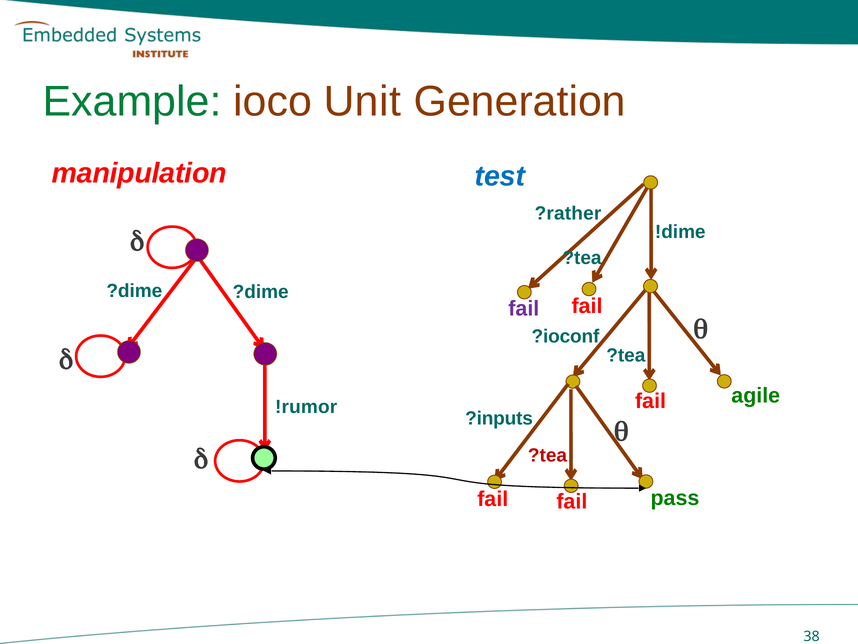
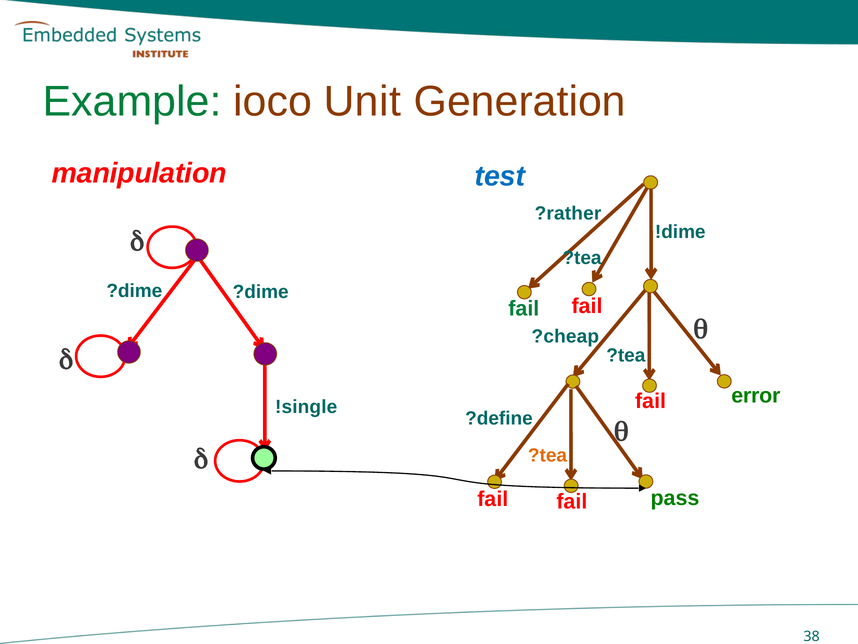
fail at (524, 308) colour: purple -> green
?ioconf: ?ioconf -> ?cheap
agile: agile -> error
!rumor: !rumor -> !single
?inputs: ?inputs -> ?define
?tea at (548, 455) colour: red -> orange
